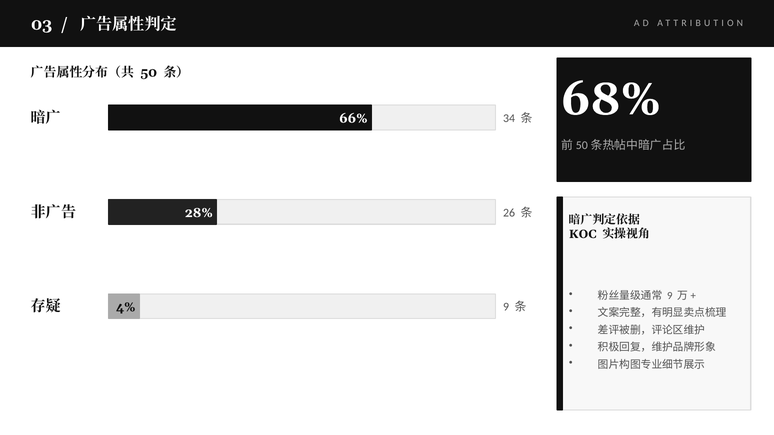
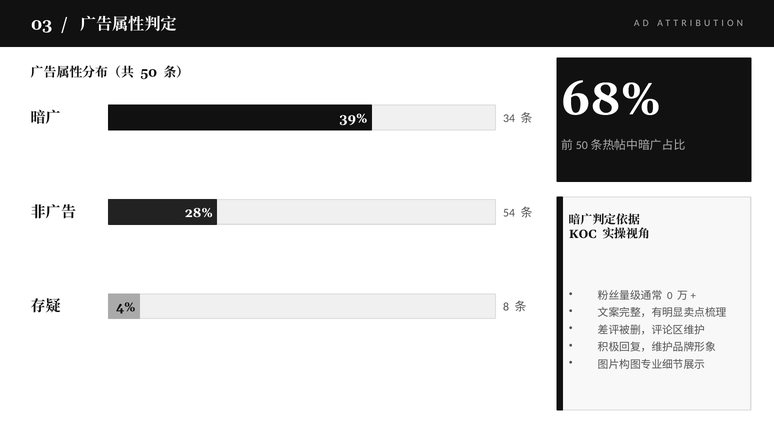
66%: 66% -> 39%
26: 26 -> 54
9 at (670, 296): 9 -> 0
4% 9: 9 -> 8
